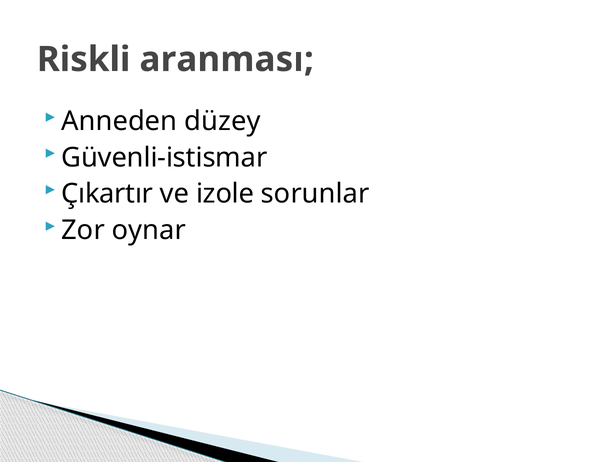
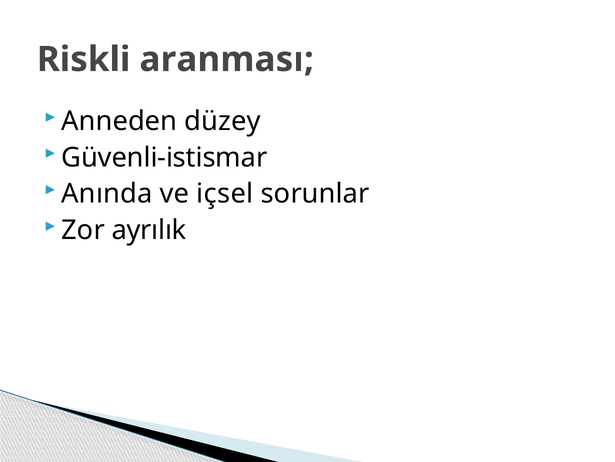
Çıkartır: Çıkartır -> Anında
izole: izole -> içsel
oynar: oynar -> ayrılık
